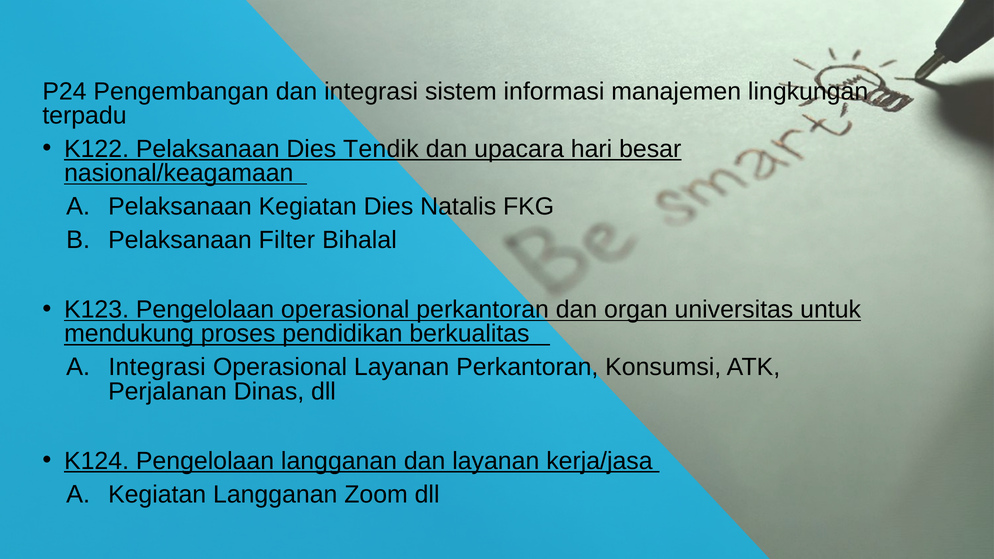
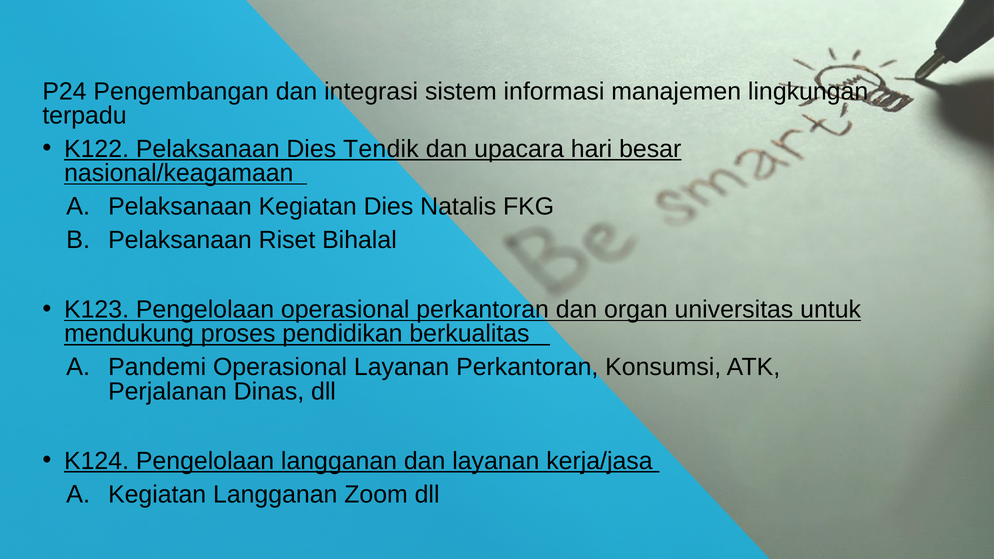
Filter: Filter -> Riset
Integrasi at (157, 367): Integrasi -> Pandemi
